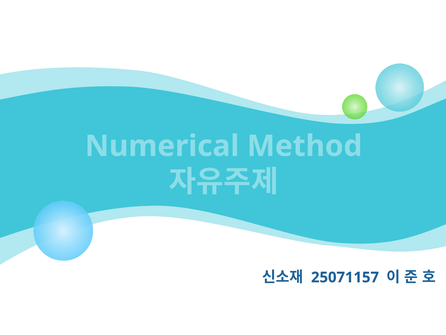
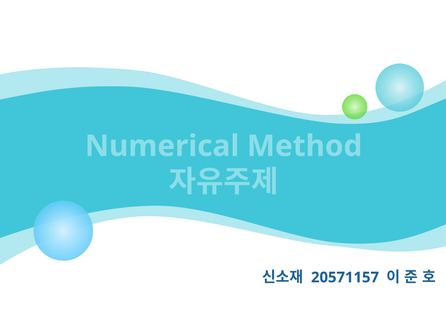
25071157: 25071157 -> 20571157
